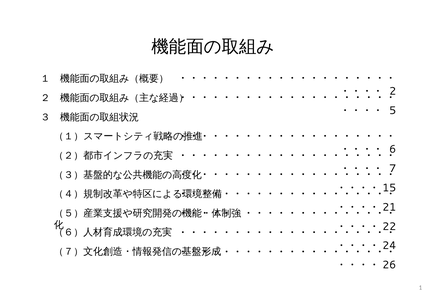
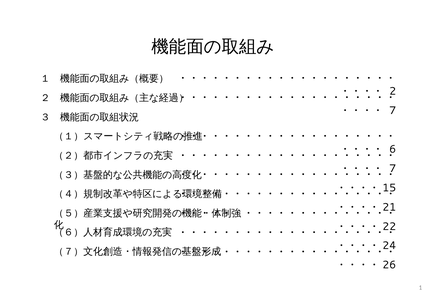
5 at (393, 111): 5 -> 7
